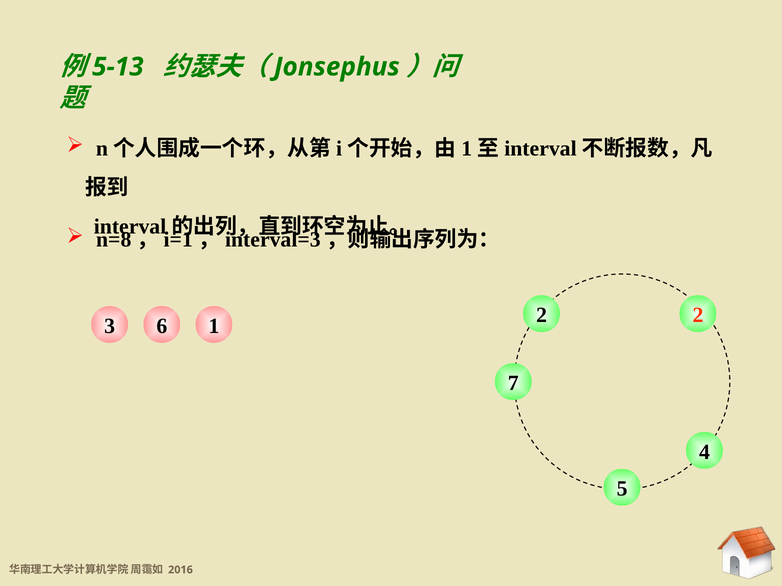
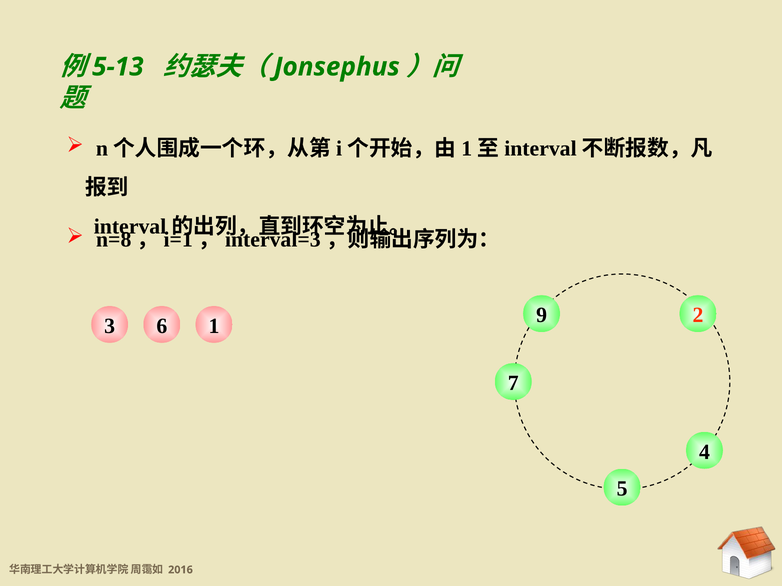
6 2: 2 -> 9
